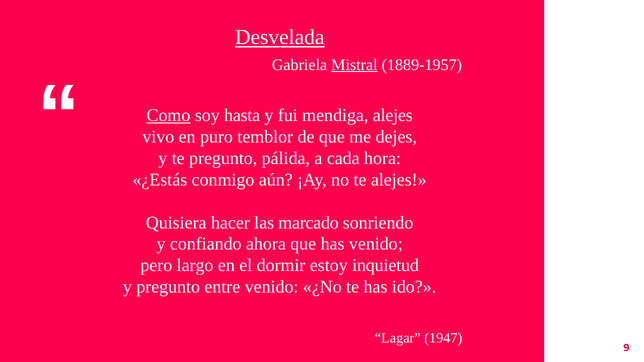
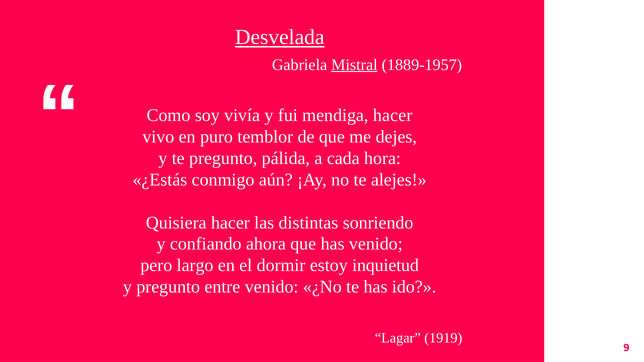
Como underline: present -> none
hasta: hasta -> vivía
mendiga alejes: alejes -> hacer
marcado: marcado -> distintas
1947: 1947 -> 1919
